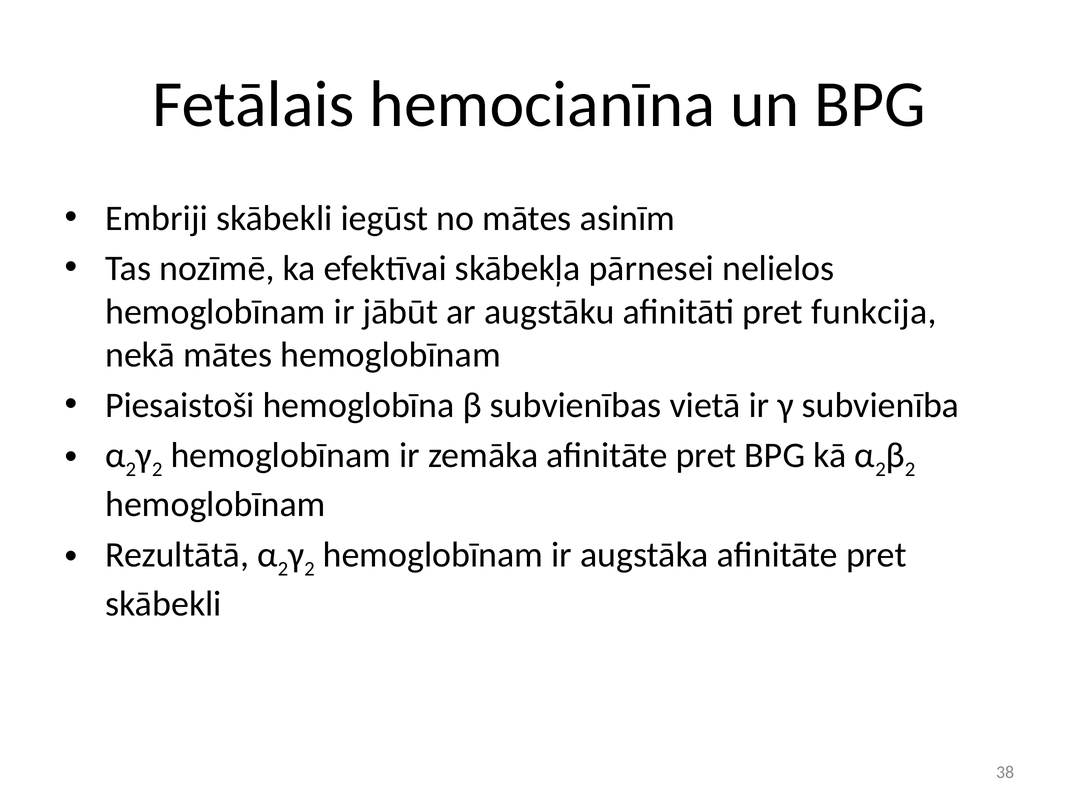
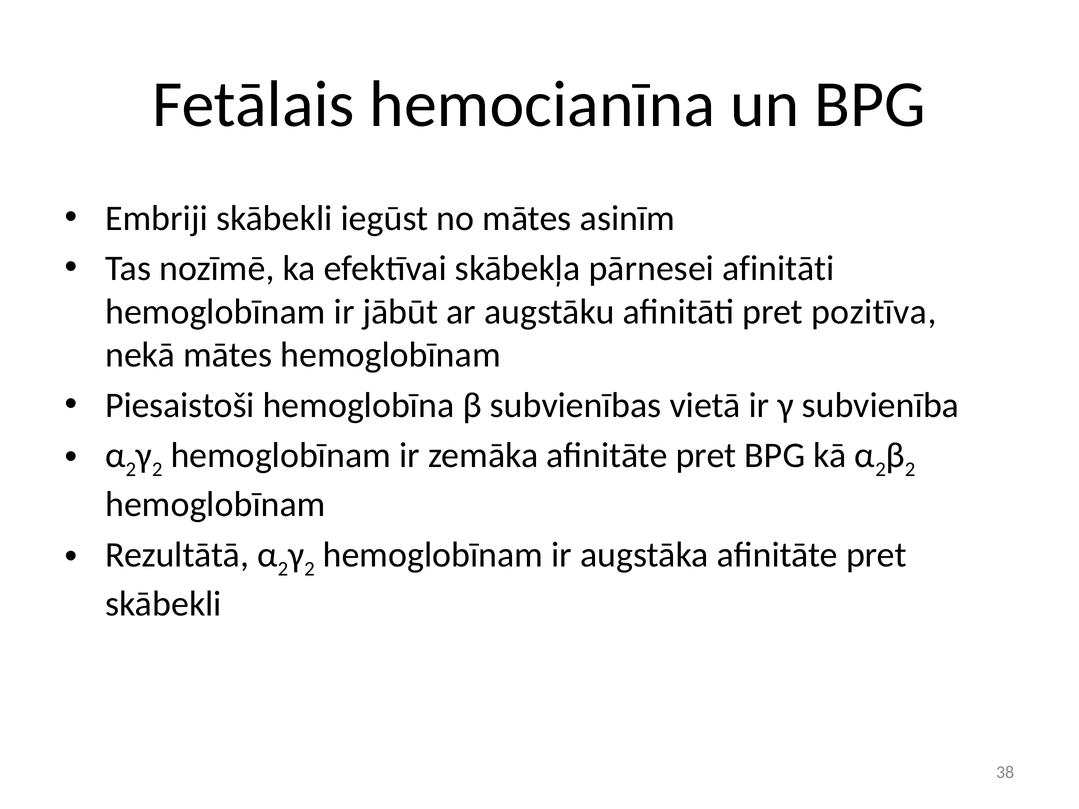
pārnesei nelielos: nelielos -> afinitāti
funkcija: funkcija -> pozitīva
